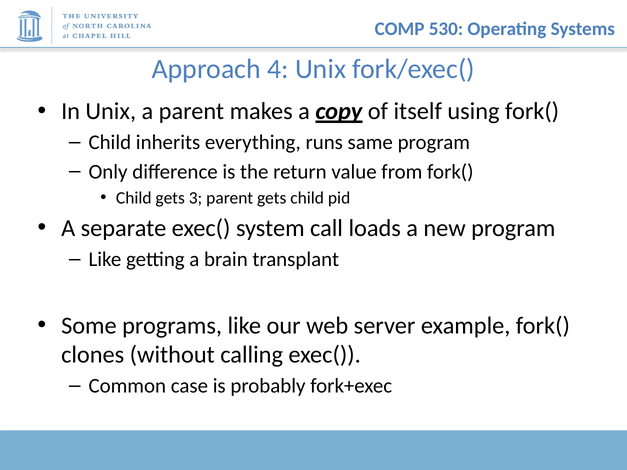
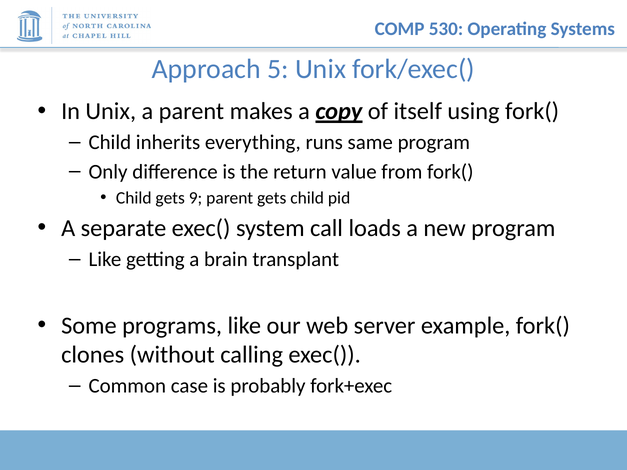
4: 4 -> 5
3: 3 -> 9
